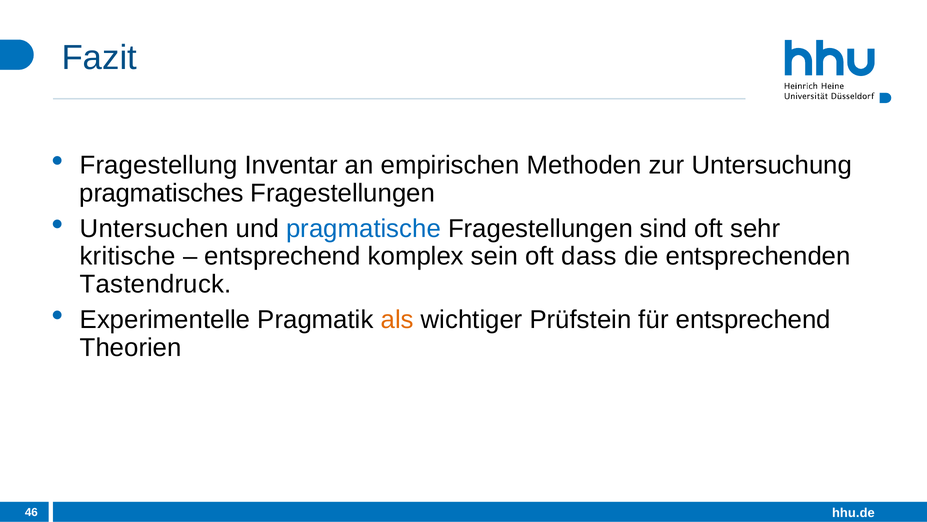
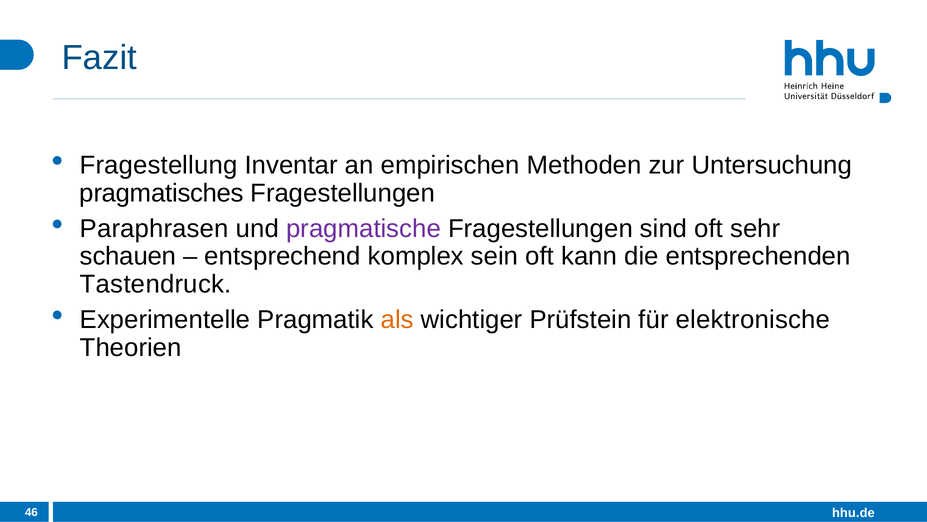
Untersuchen: Untersuchen -> Paraphrasen
pragmatische colour: blue -> purple
kritische: kritische -> schauen
dass: dass -> kann
für entsprechend: entsprechend -> elektronische
